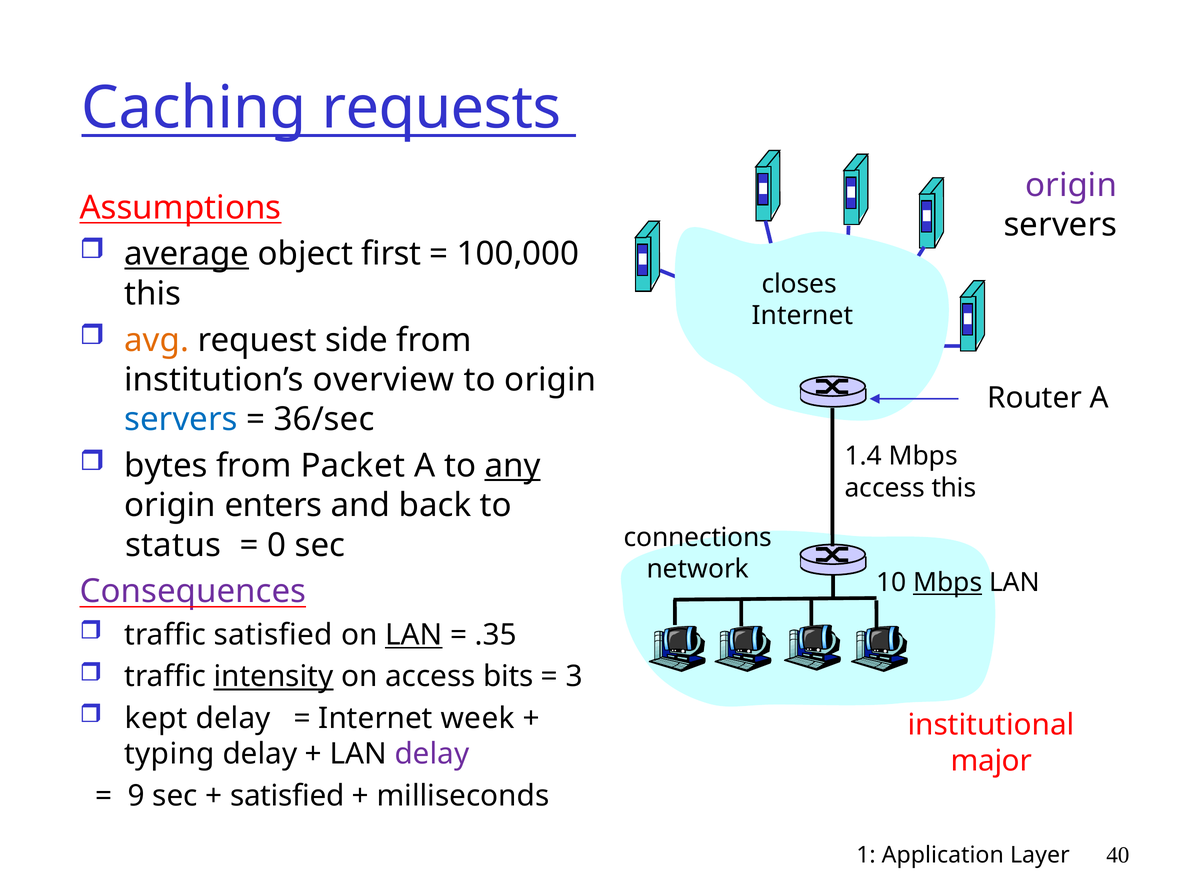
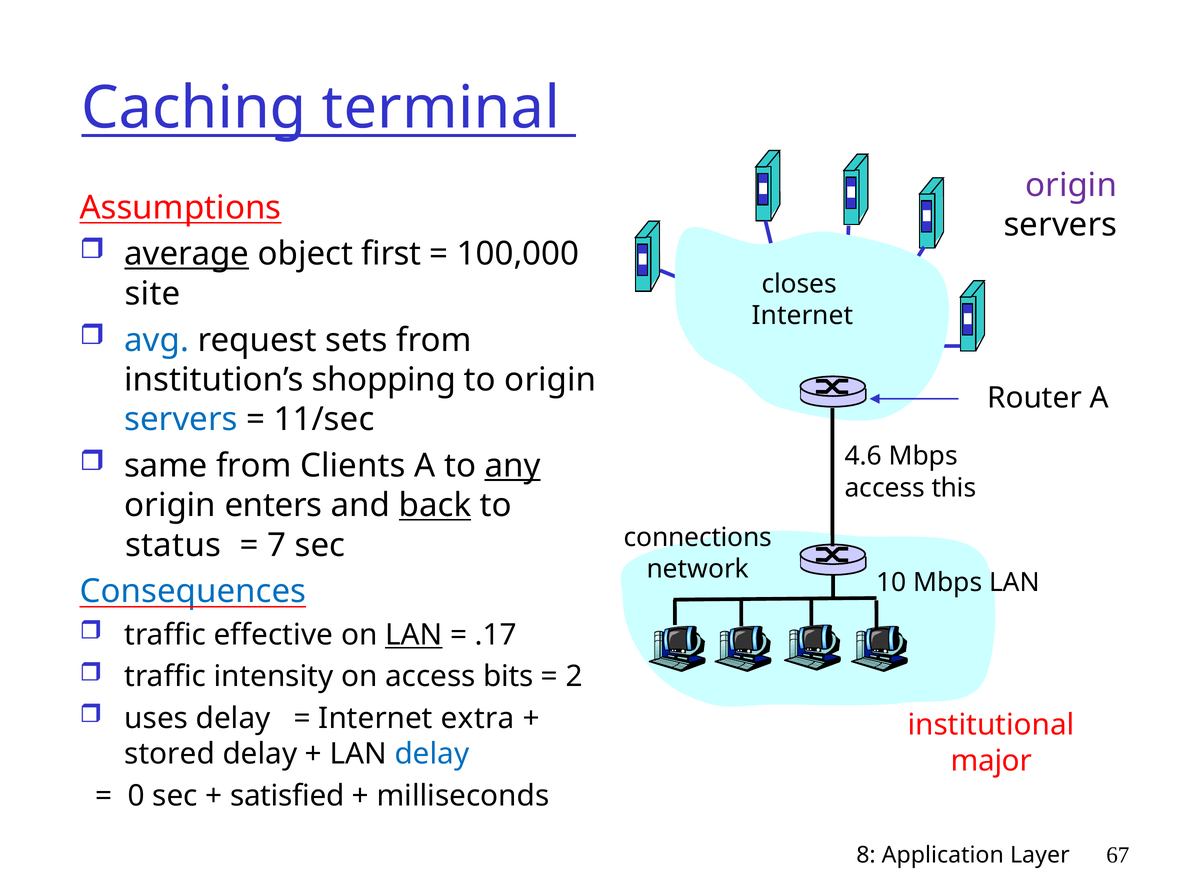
requests: requests -> terminal
this at (153, 294): this -> site
avg colour: orange -> blue
side: side -> sets
overview: overview -> shopping
36/sec: 36/sec -> 11/sec
1.4: 1.4 -> 4.6
bytes: bytes -> same
Packet: Packet -> Clients
back underline: none -> present
0: 0 -> 7
Mbps at (948, 583) underline: present -> none
Consequences colour: purple -> blue
traffic satisfied: satisfied -> effective
.35: .35 -> .17
intensity underline: present -> none
3: 3 -> 2
kept: kept -> uses
week: week -> extra
typing: typing -> stored
delay at (432, 754) colour: purple -> blue
9: 9 -> 0
1: 1 -> 8
40: 40 -> 67
